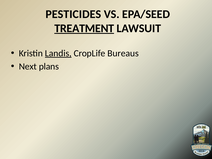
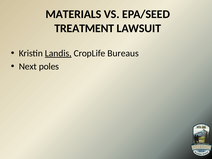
PESTICIDES: PESTICIDES -> MATERIALS
TREATMENT underline: present -> none
plans: plans -> poles
